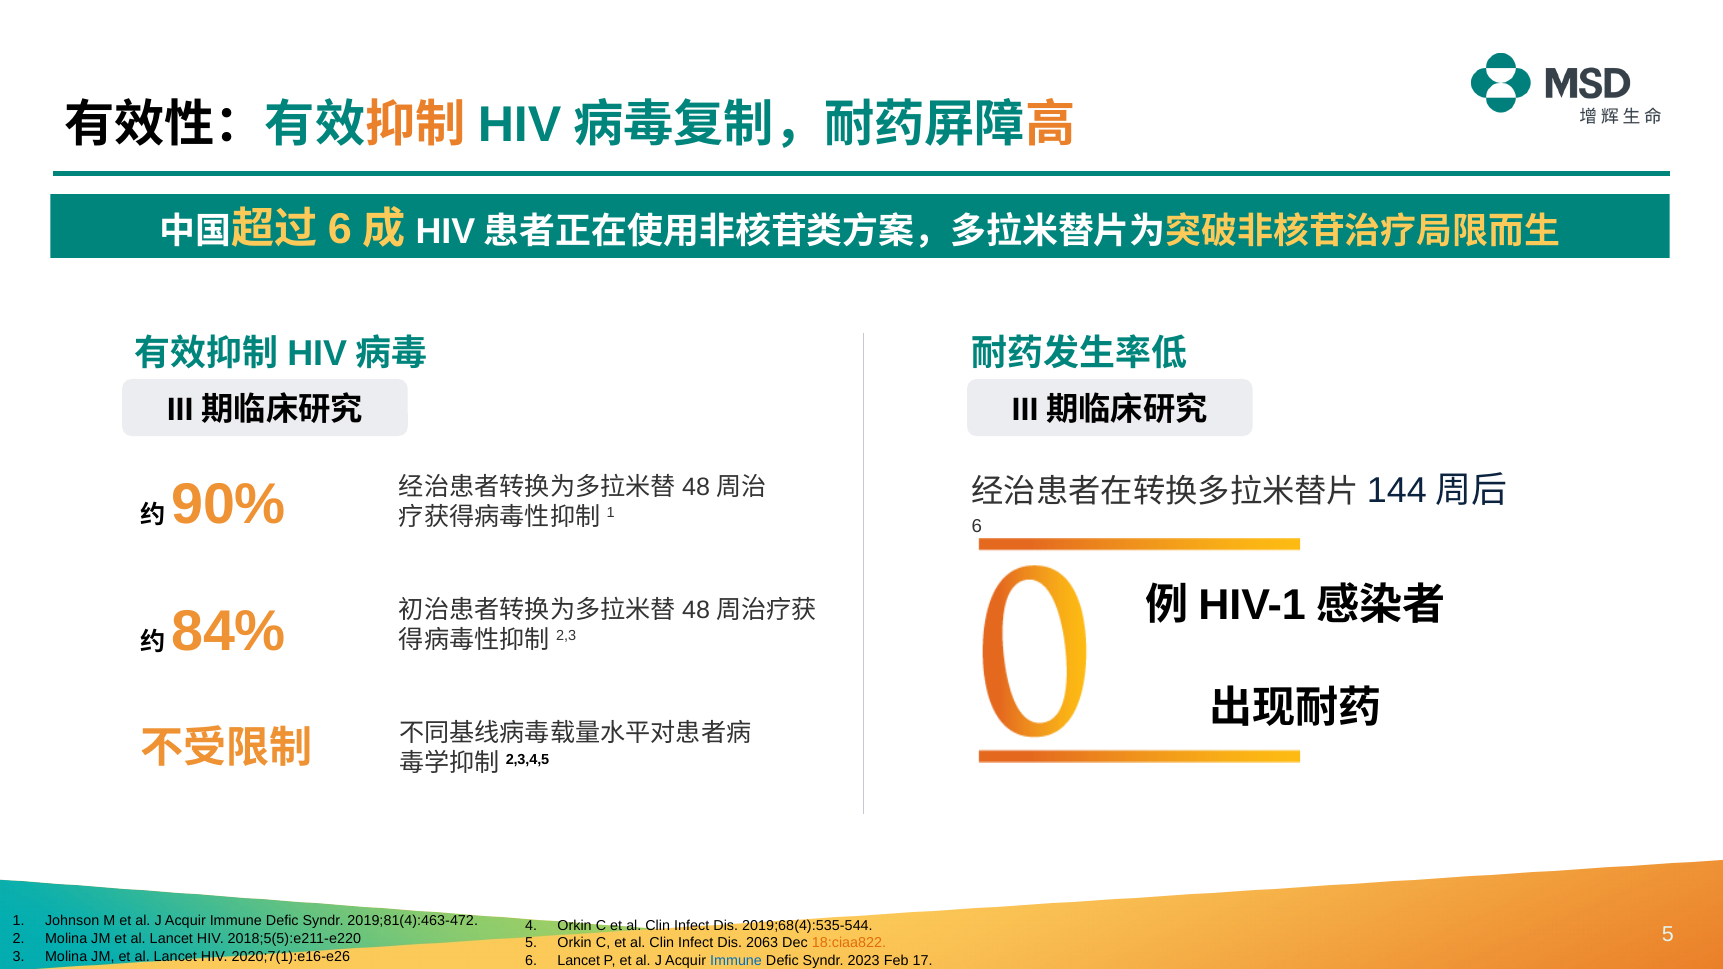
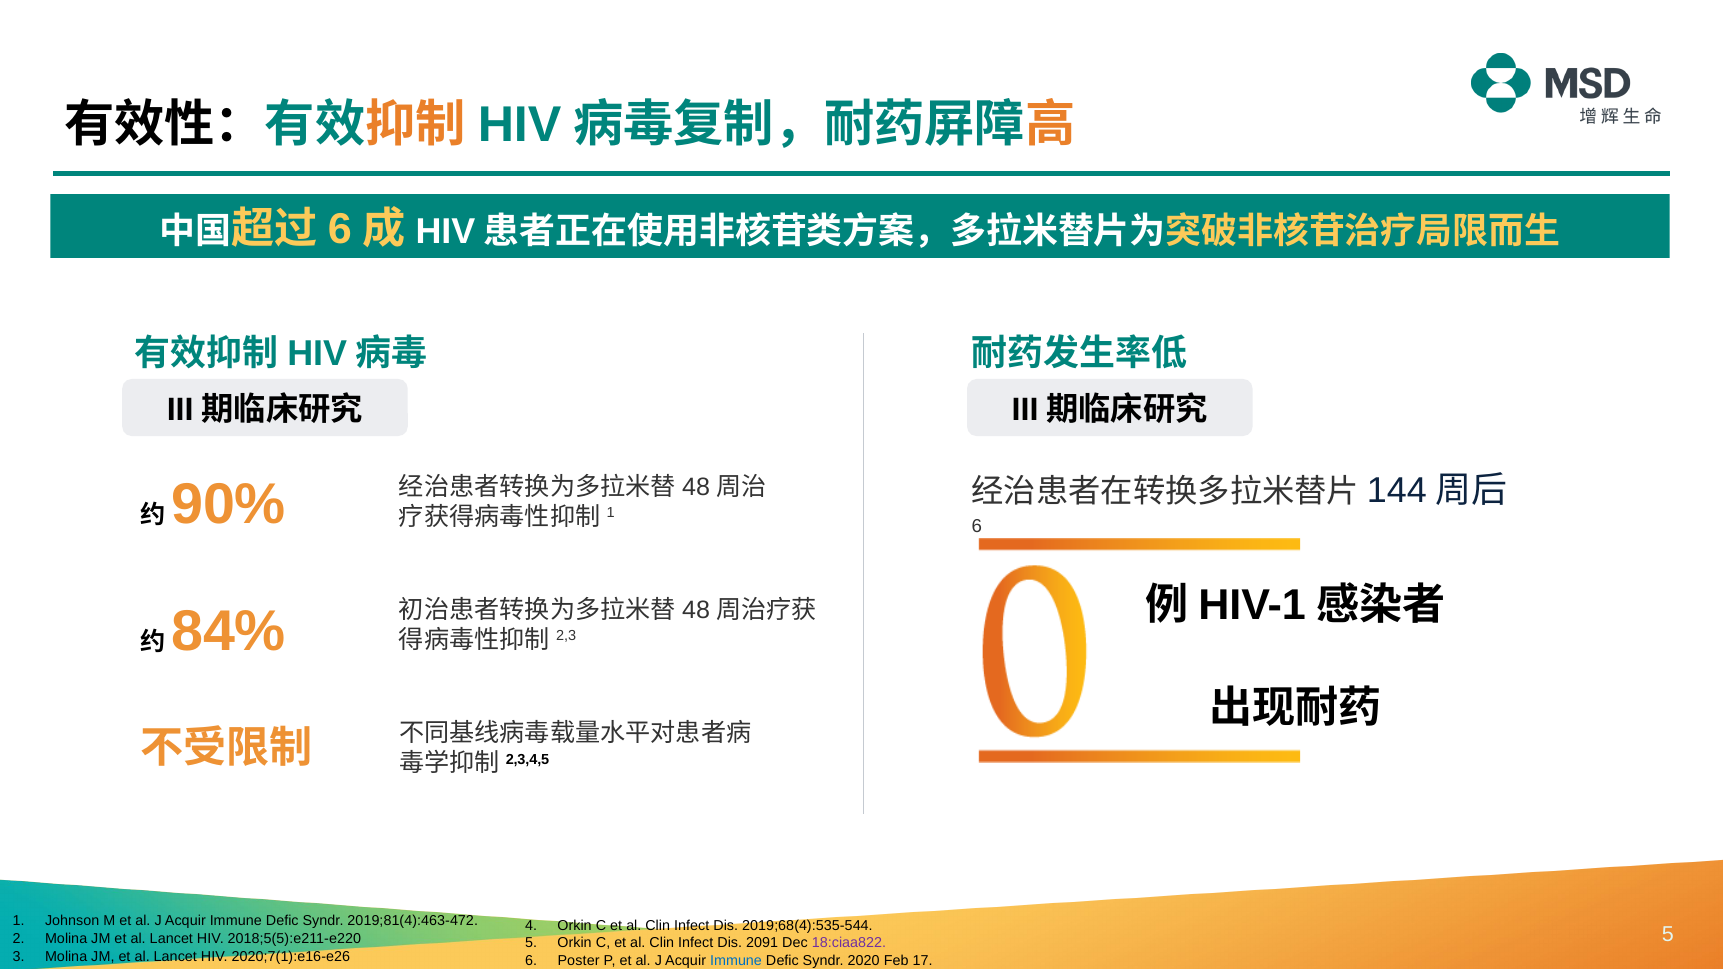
2063: 2063 -> 2091
18:ciaa822 colour: orange -> purple
Lancet at (579, 961): Lancet -> Poster
2023: 2023 -> 2020
